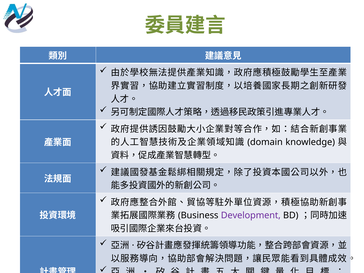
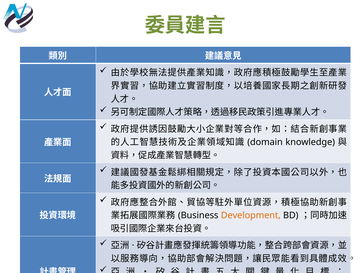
Development colour: purple -> orange
